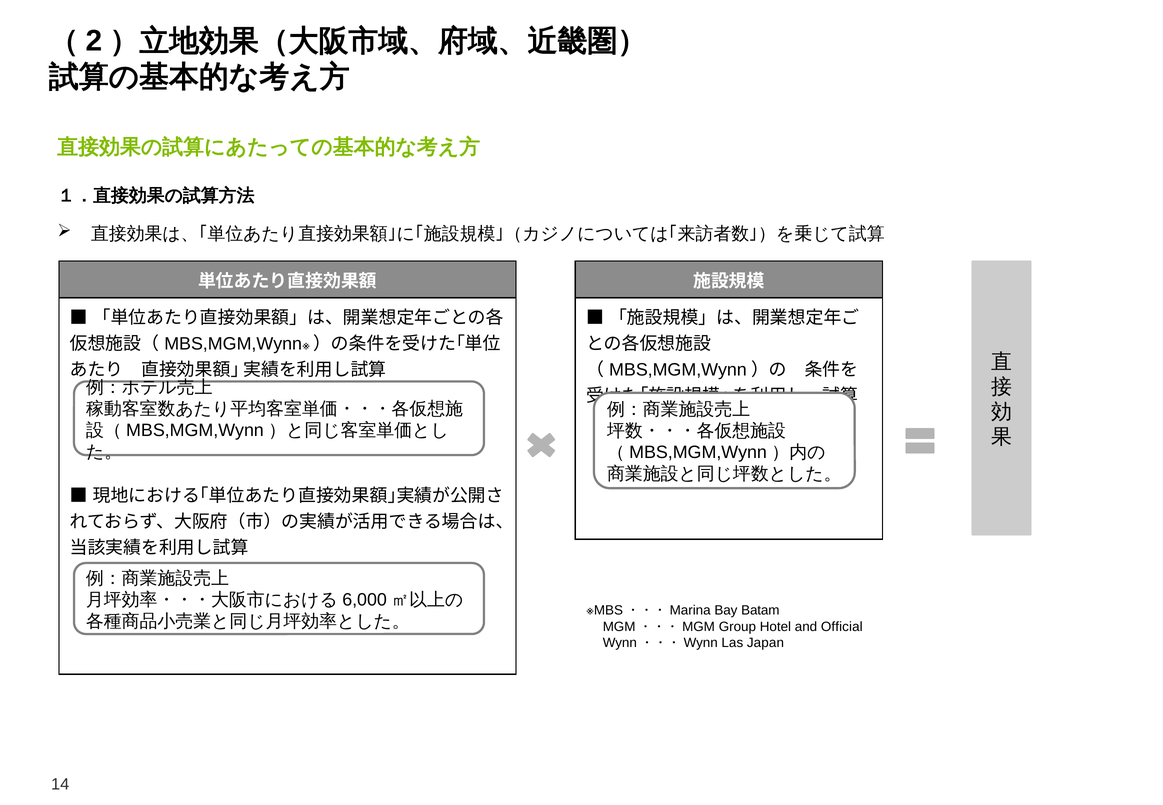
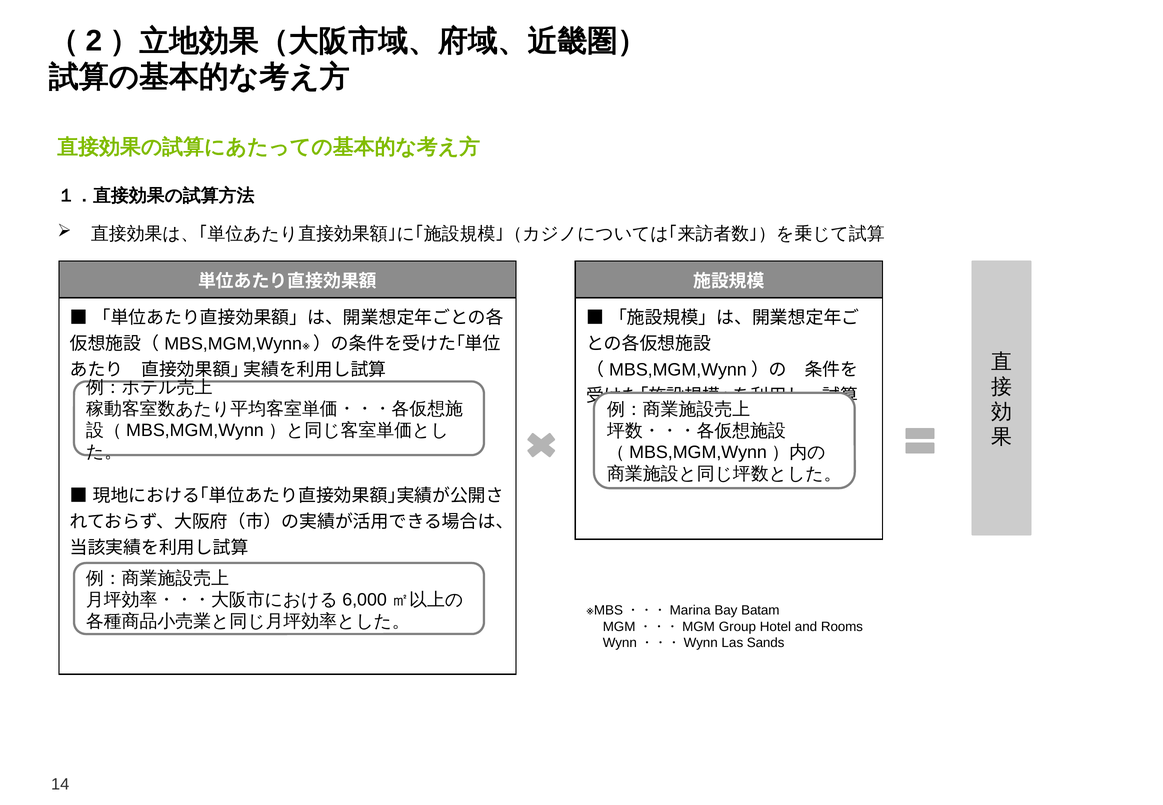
Official: Official -> Rooms
Japan: Japan -> Sands
